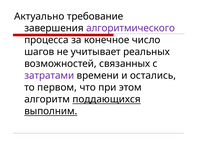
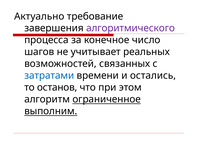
затратами colour: purple -> blue
первом: первом -> останов
поддающихся: поддающихся -> ограниченное
